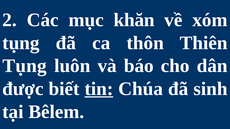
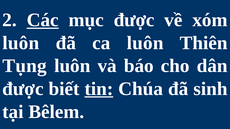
Các underline: none -> present
mục khăn: khăn -> được
tụng at (21, 43): tụng -> luôn
ca thôn: thôn -> luôn
